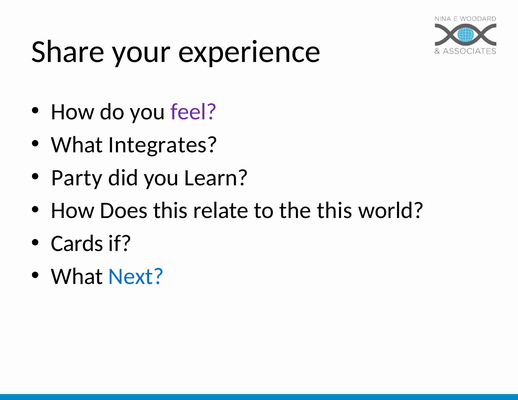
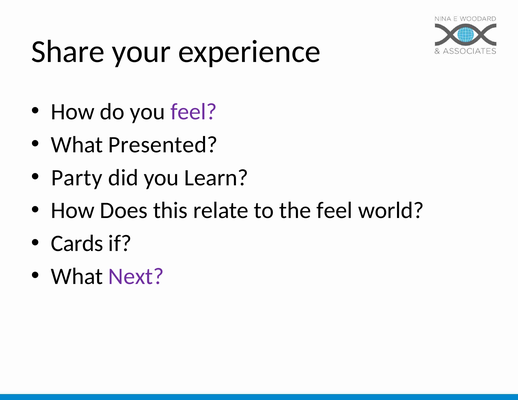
Integrates: Integrates -> Presented
the this: this -> feel
Next colour: blue -> purple
